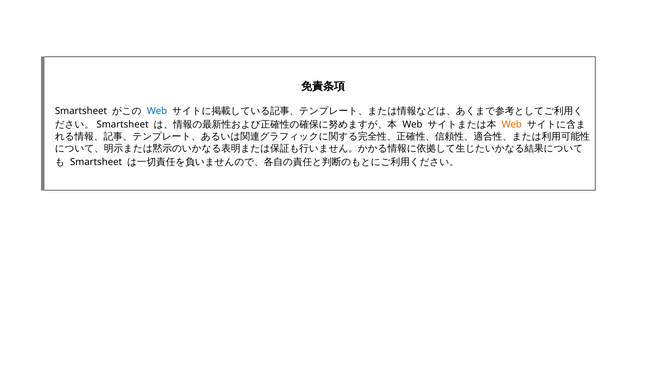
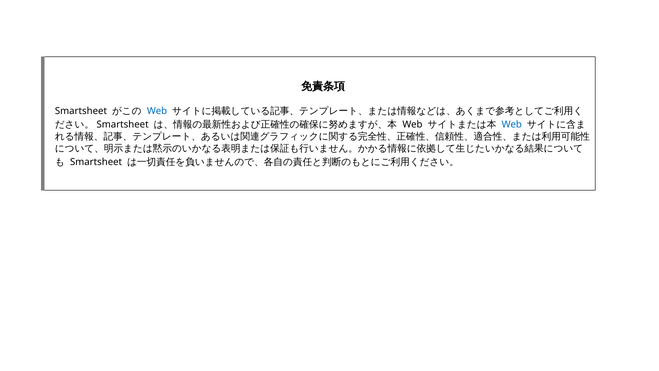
Web at (512, 124) colour: orange -> blue
